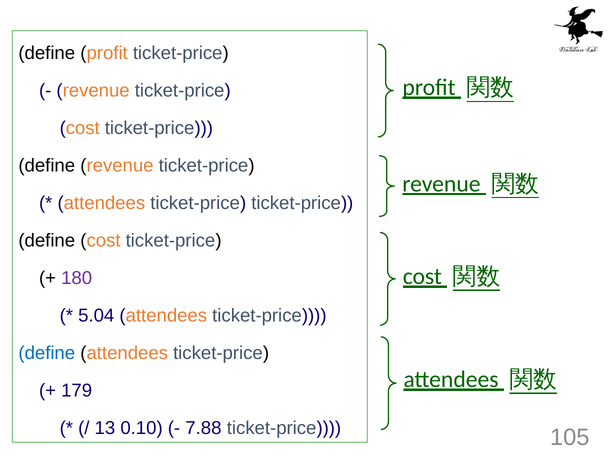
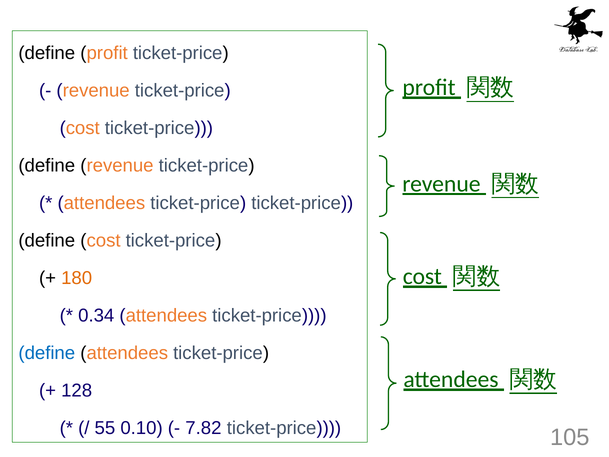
180 colour: purple -> orange
5.04: 5.04 -> 0.34
179: 179 -> 128
13: 13 -> 55
7.88: 7.88 -> 7.82
